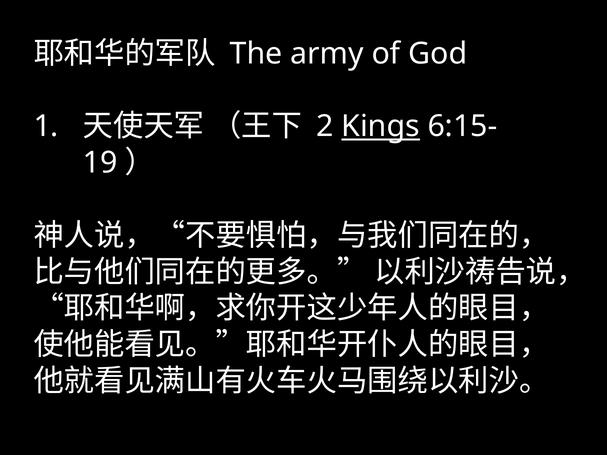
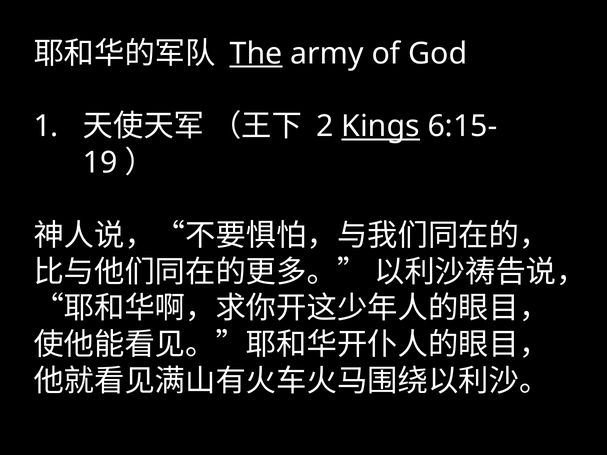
The underline: none -> present
